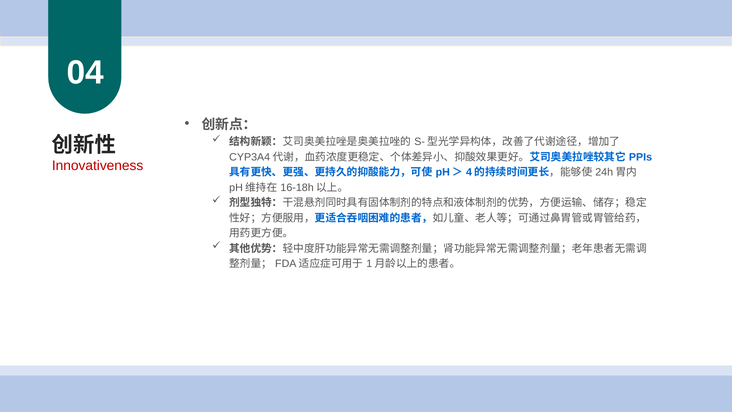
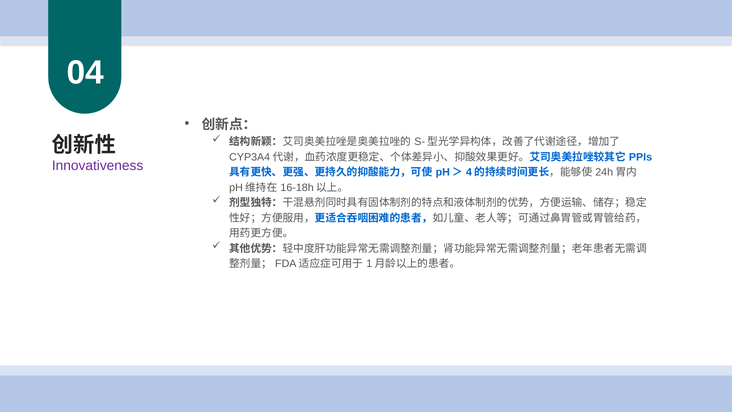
Innovativeness colour: red -> purple
